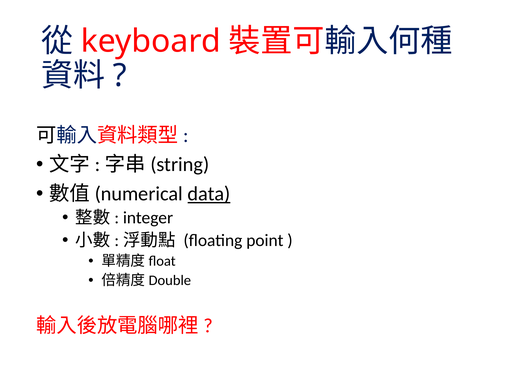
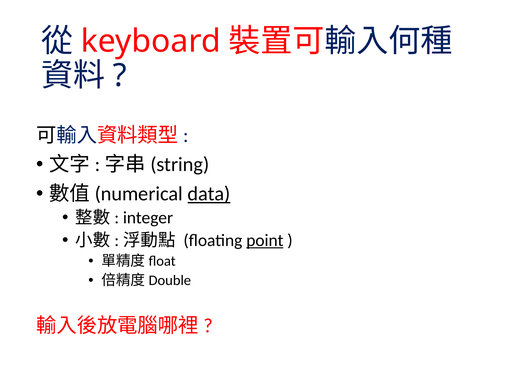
point underline: none -> present
